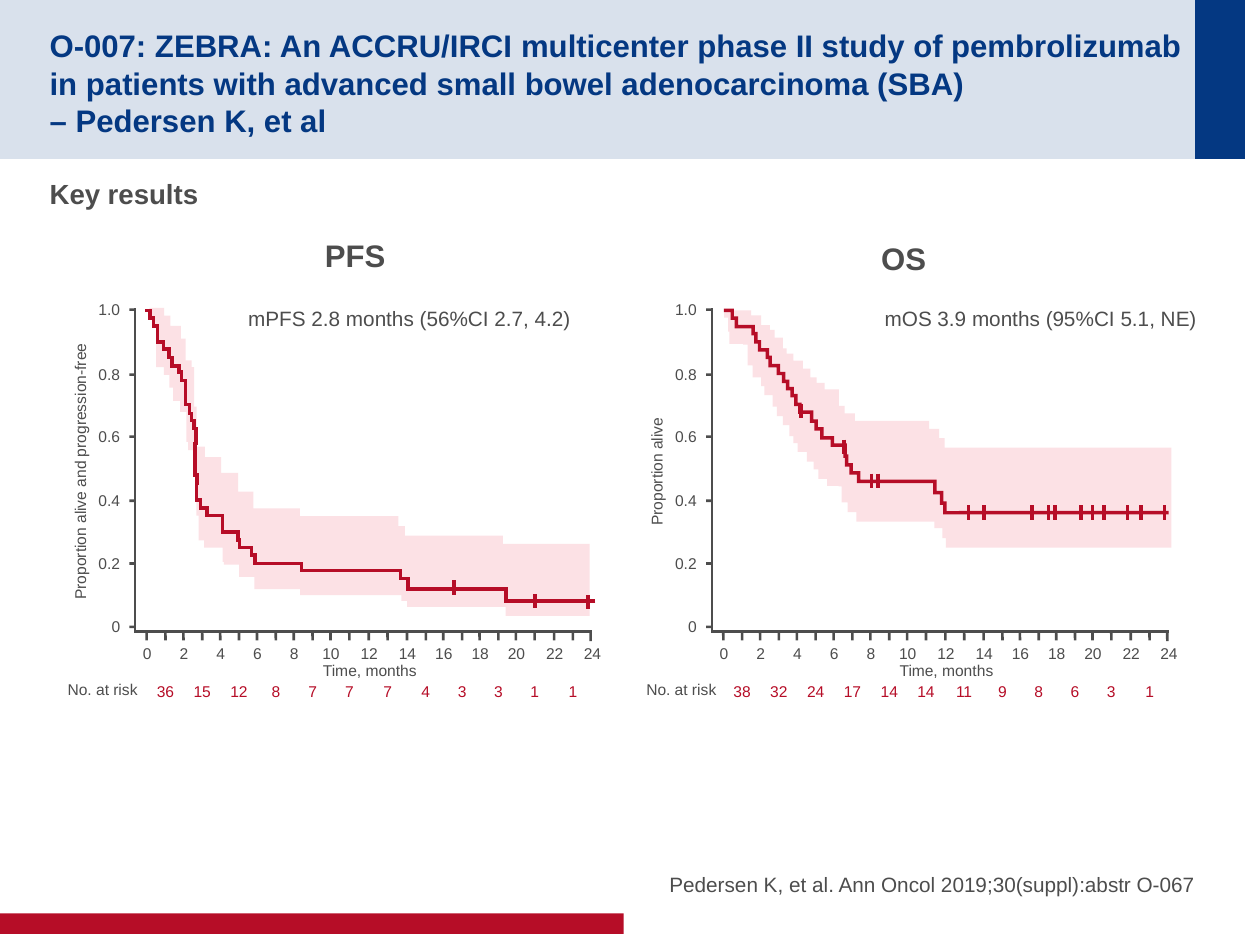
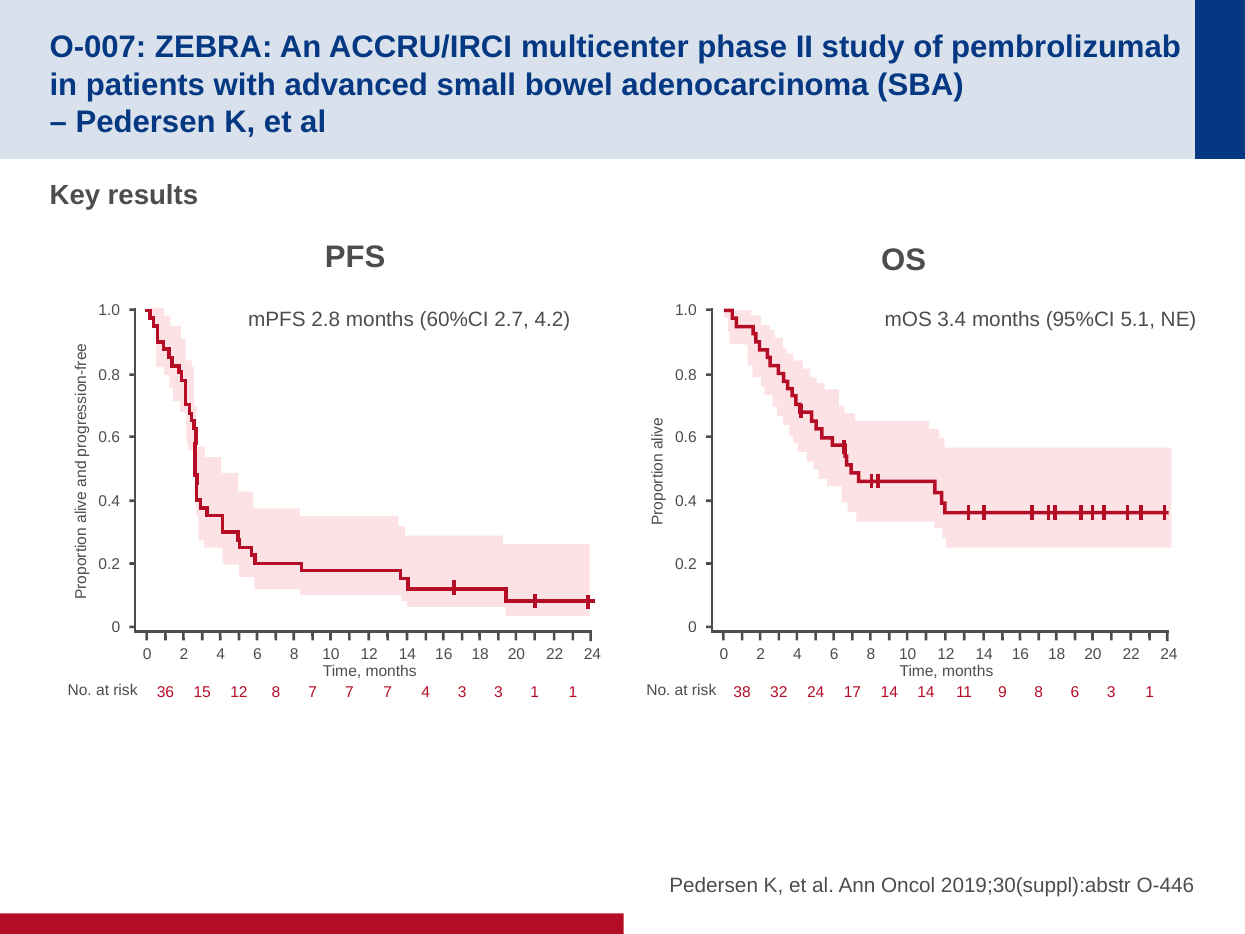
56%CI: 56%CI -> 60%CI
3.9: 3.9 -> 3.4
O-067: O-067 -> O-446
